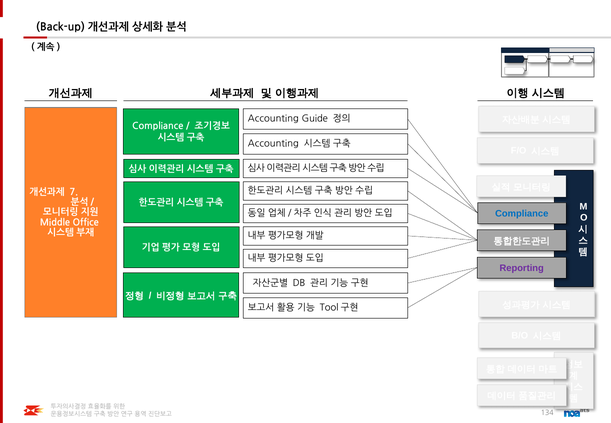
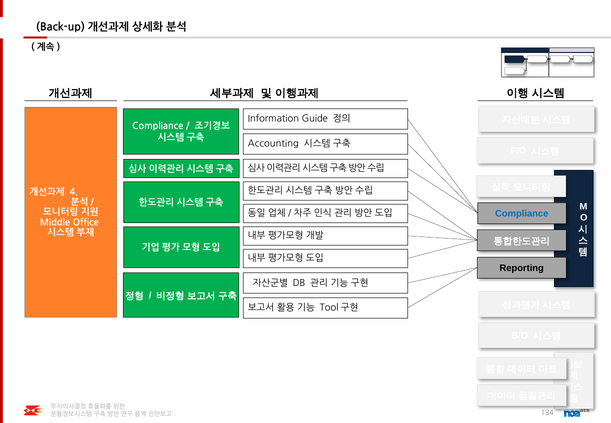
Accounting at (273, 119): Accounting -> Information
7: 7 -> 4
Reporting colour: purple -> black
